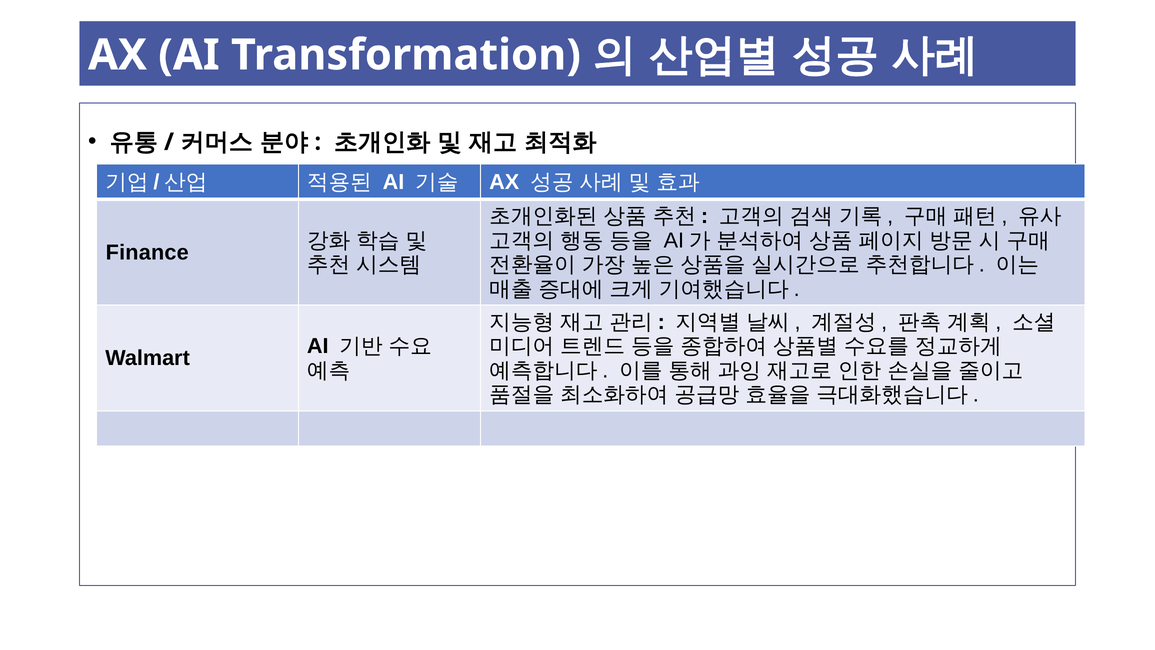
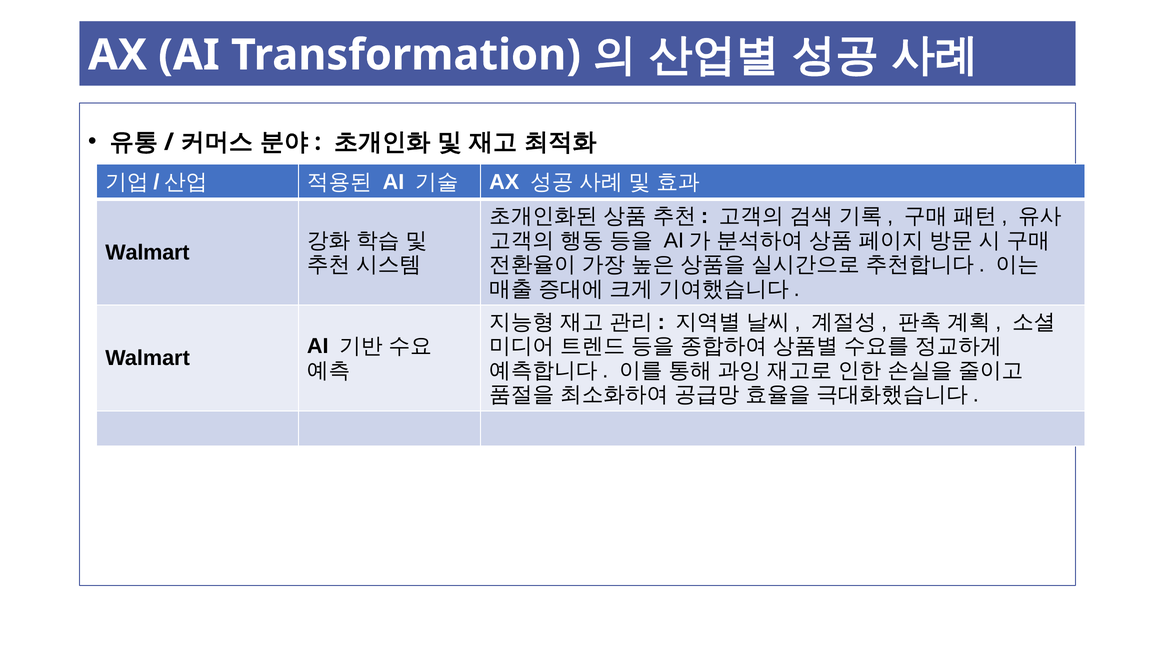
Finance at (147, 252): Finance -> Walmart
